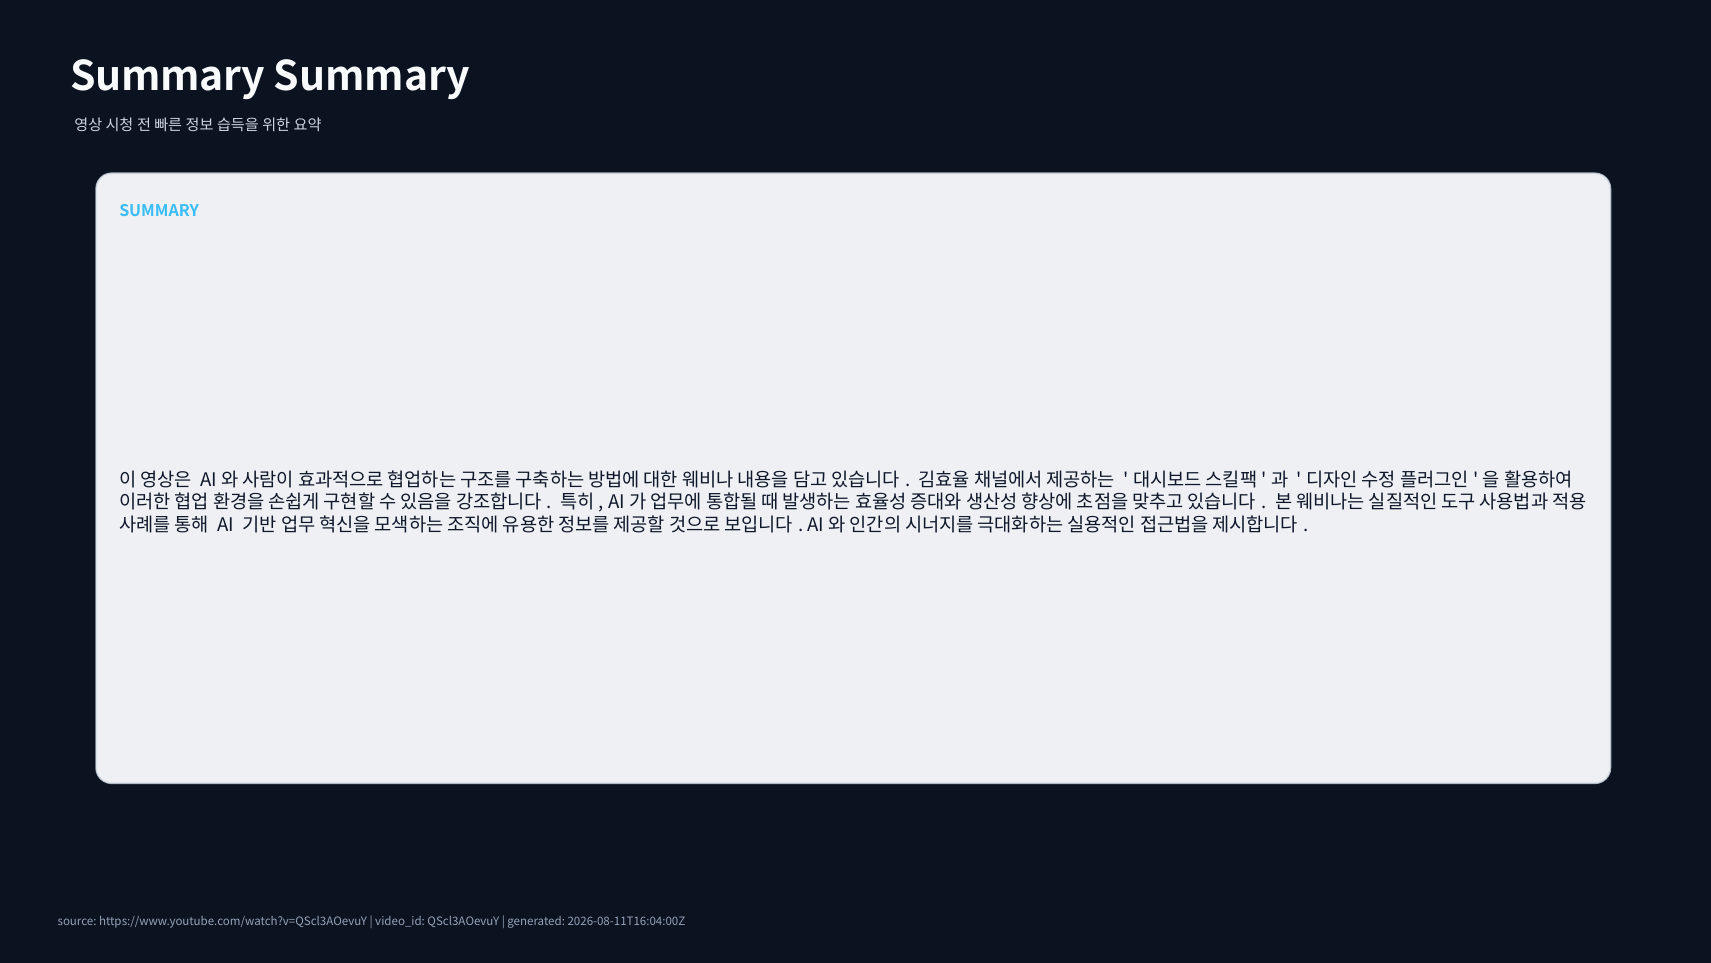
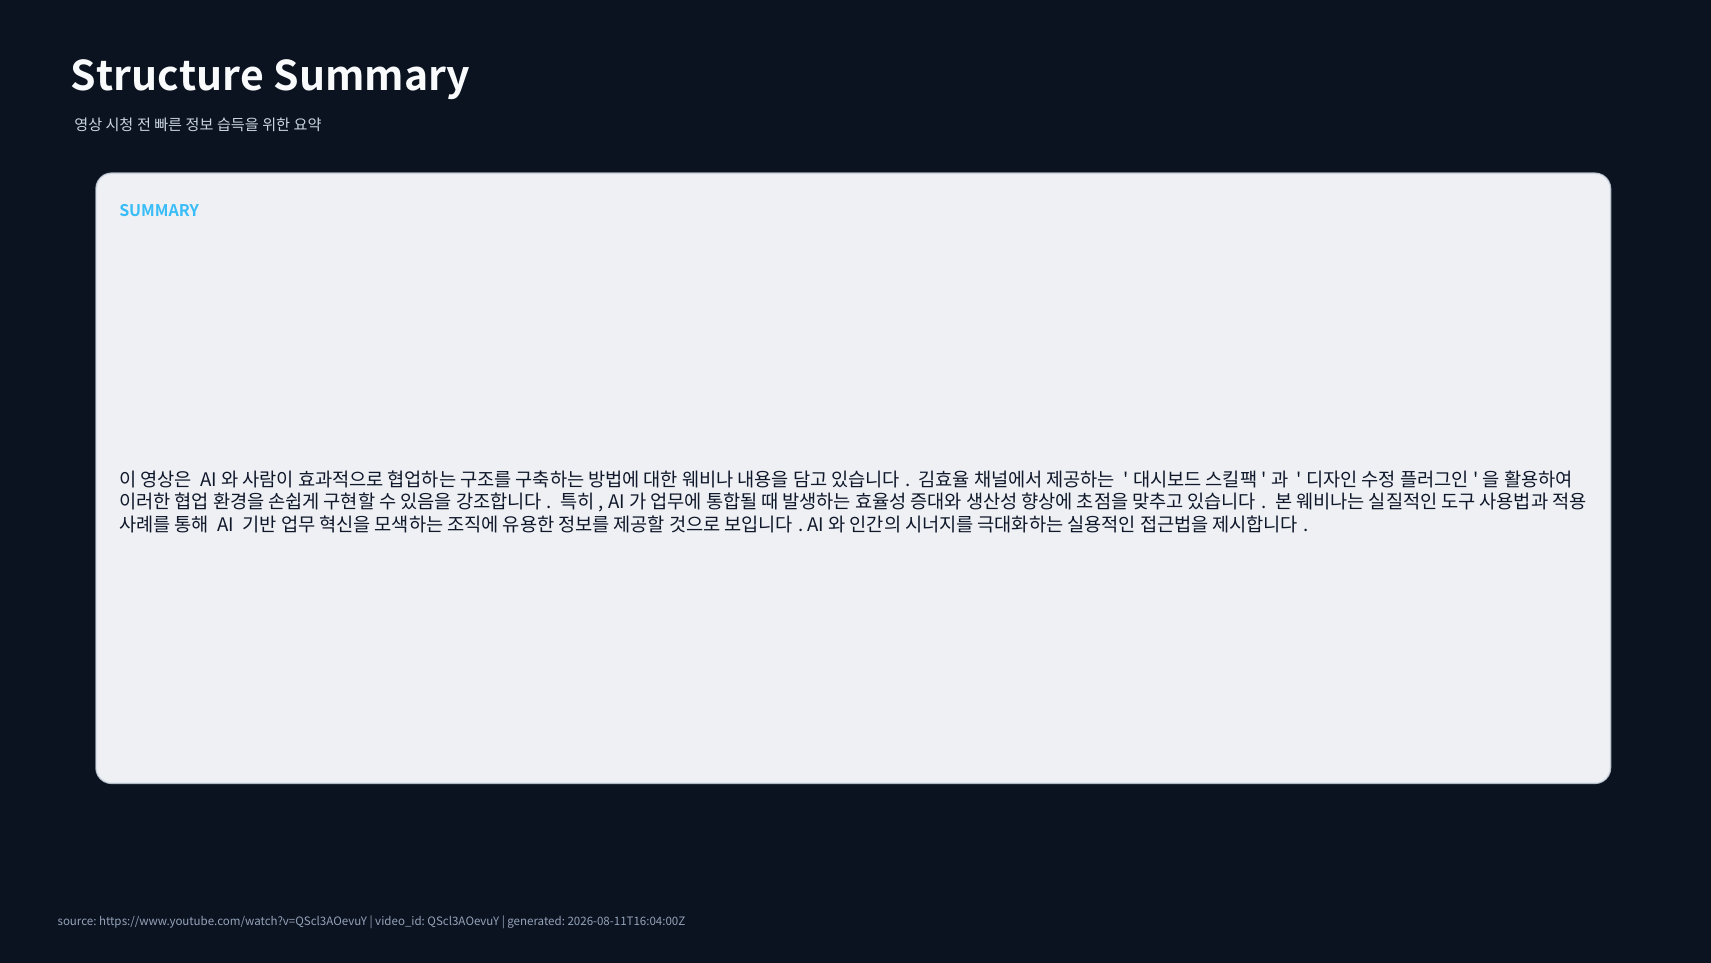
Summary at (168, 77): Summary -> Structure
